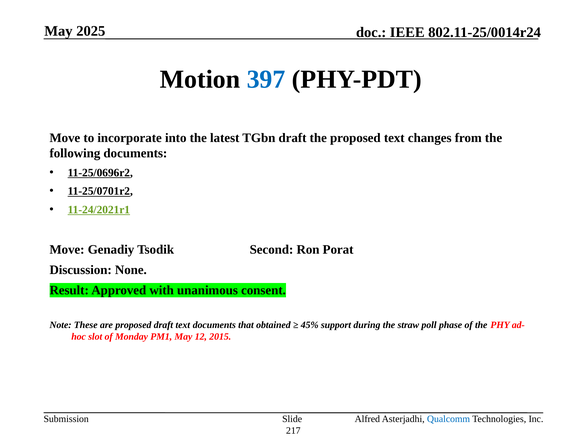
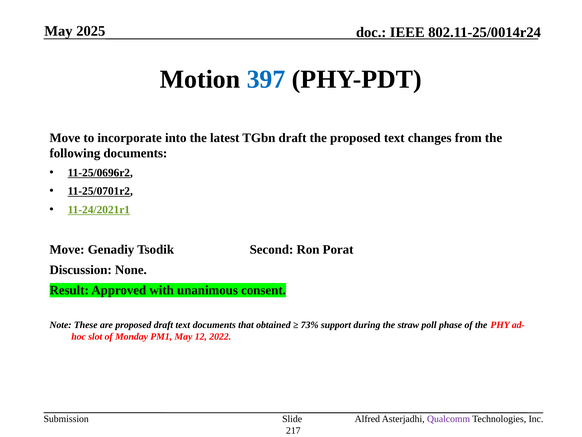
45%: 45% -> 73%
2015: 2015 -> 2022
Qualcomm colour: blue -> purple
